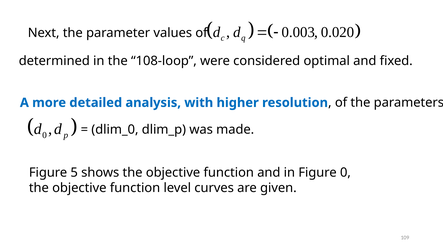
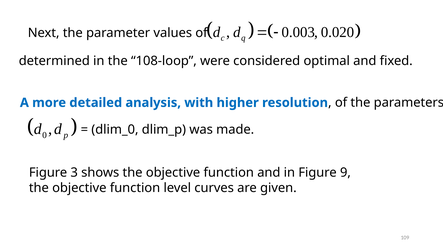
5: 5 -> 3
Figure 0: 0 -> 9
